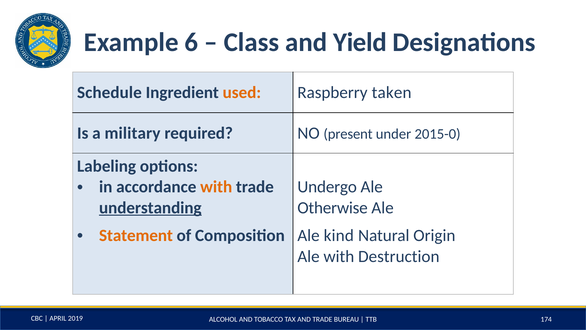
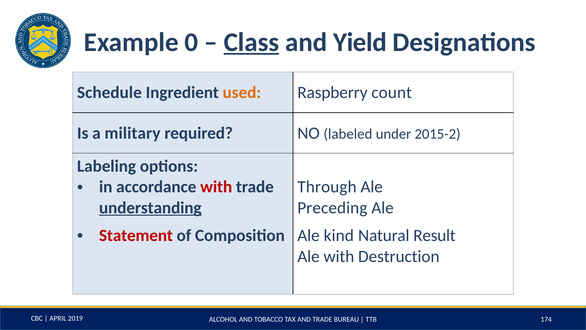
6: 6 -> 0
Class underline: none -> present
taken: taken -> count
present: present -> labeled
2015-0: 2015-0 -> 2015-2
with at (216, 187) colour: orange -> red
Undergo: Undergo -> Through
Otherwise: Otherwise -> Preceding
Statement colour: orange -> red
Origin: Origin -> Result
